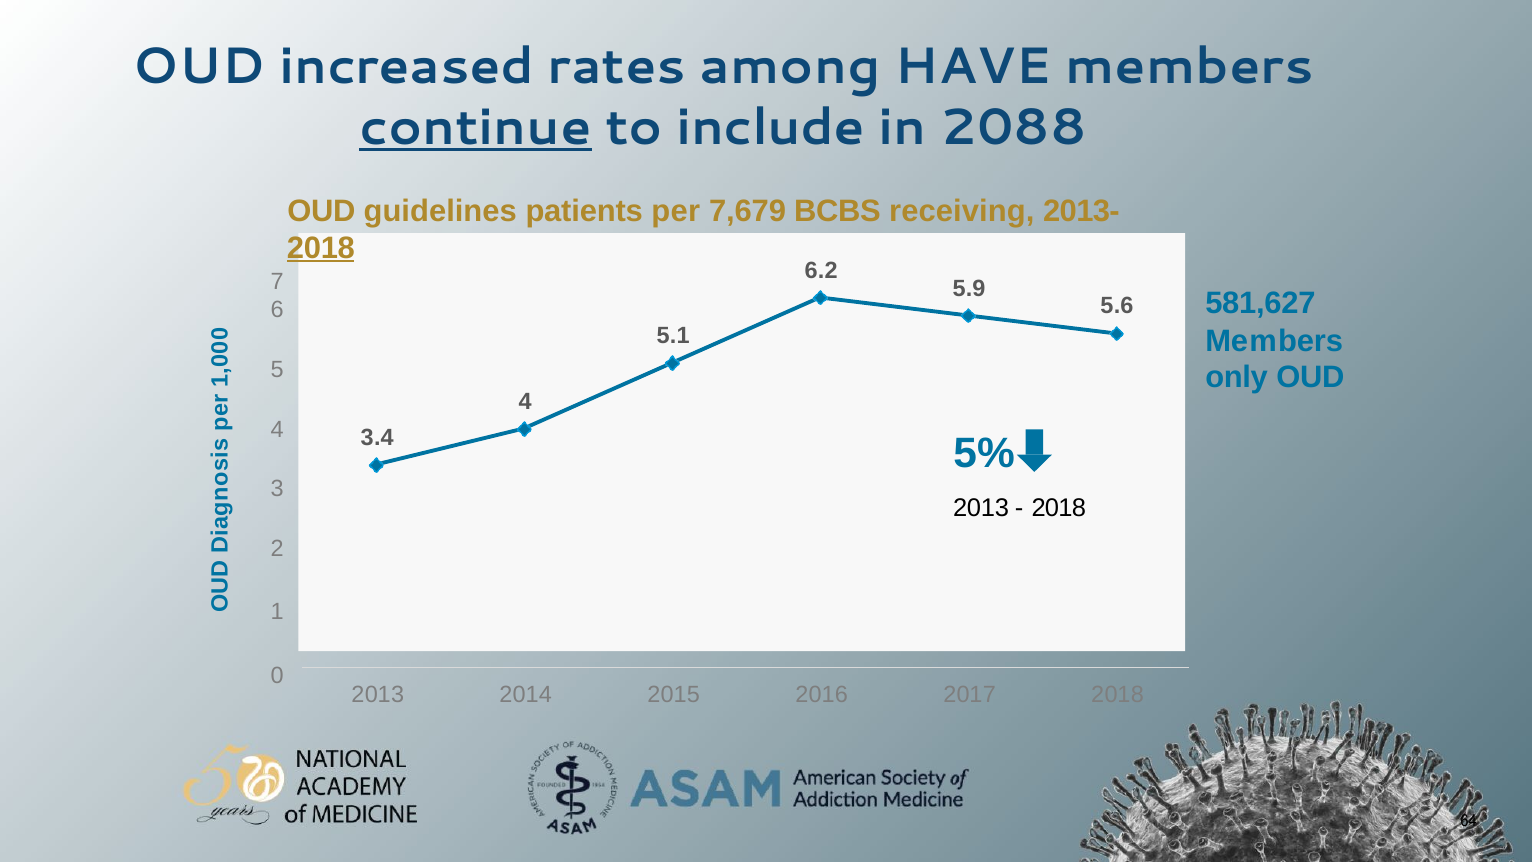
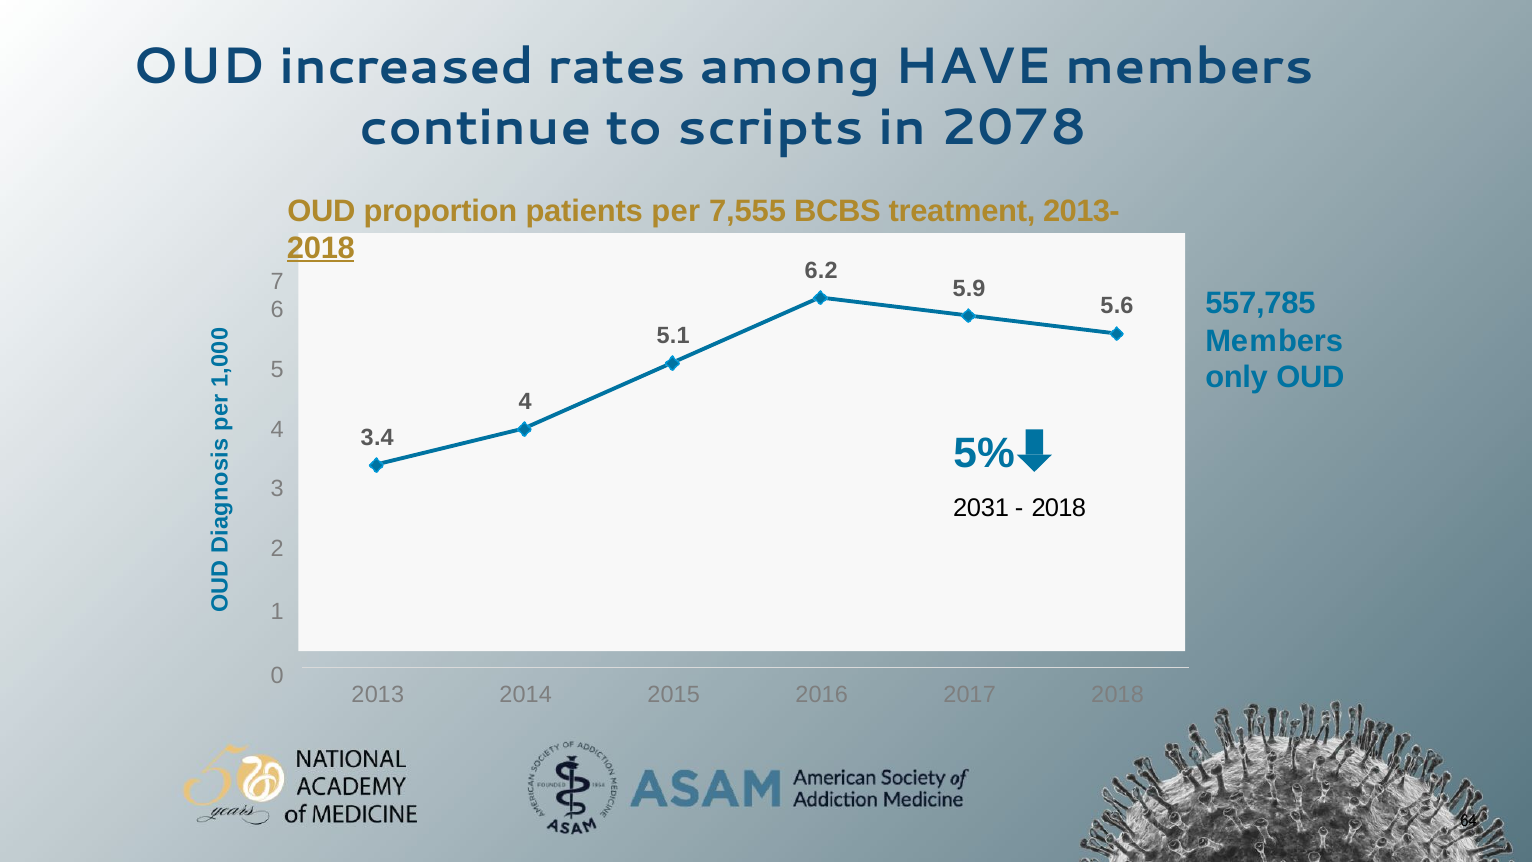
continue underline: present -> none
include: include -> scripts
2088: 2088 -> 2078
guidelines: guidelines -> proportion
7,679: 7,679 -> 7,555
receiving: receiving -> treatment
581,627: 581,627 -> 557,785
2013 at (981, 507): 2013 -> 2031
